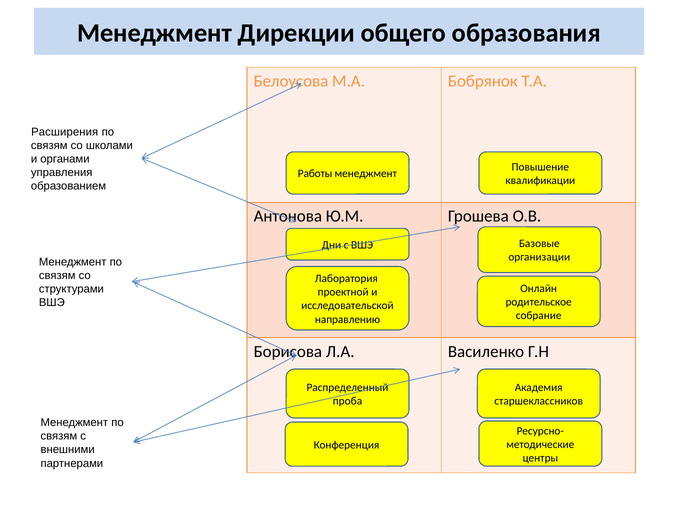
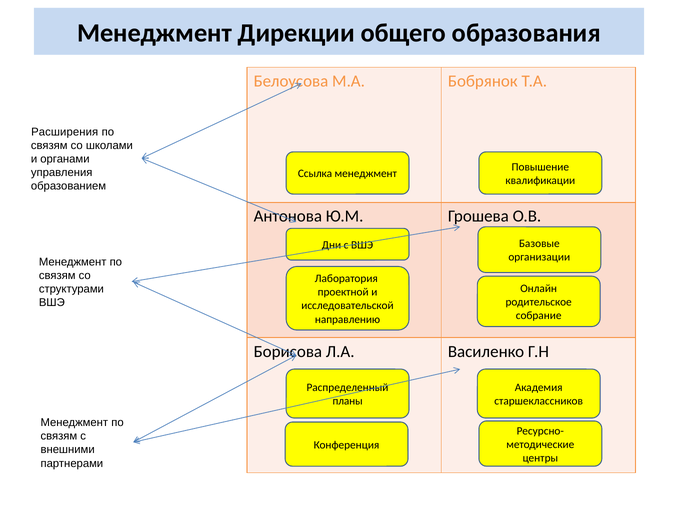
Работы: Работы -> Ссылка
проба: проба -> планы
